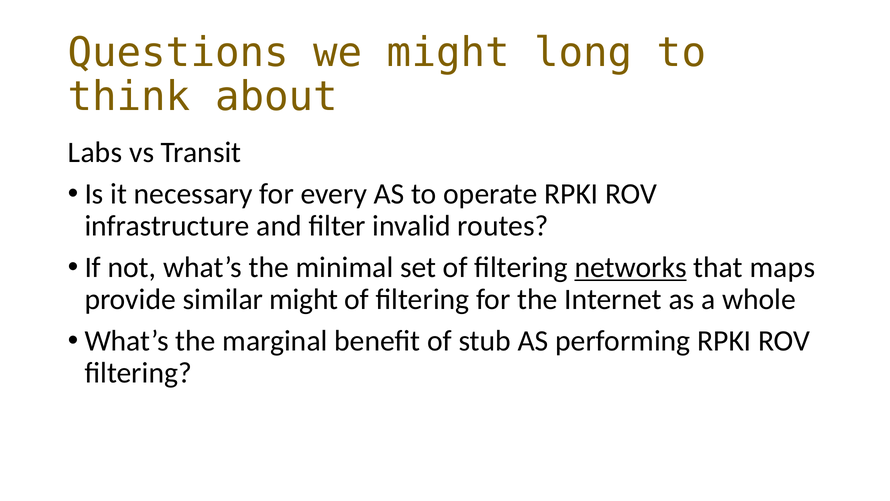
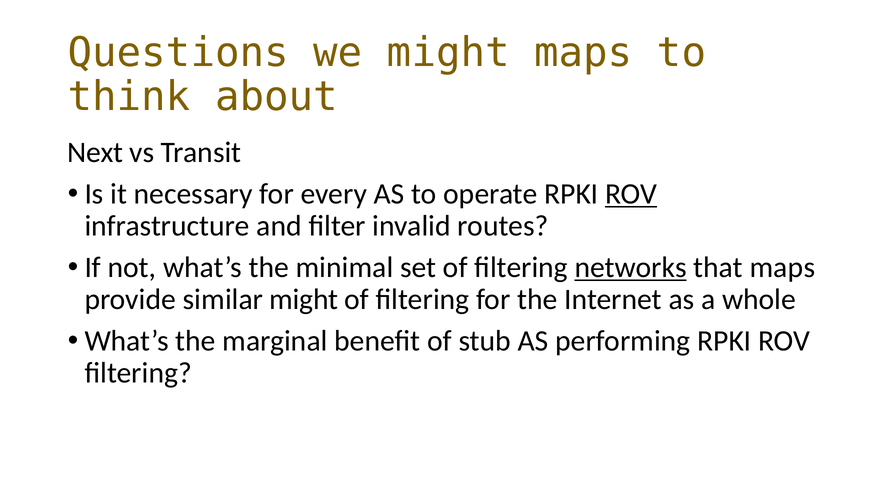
might long: long -> maps
Labs: Labs -> Next
ROV at (631, 194) underline: none -> present
